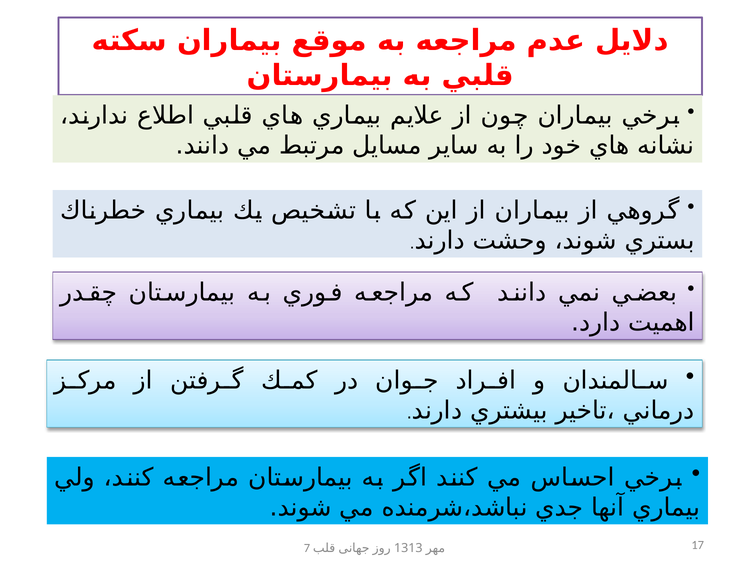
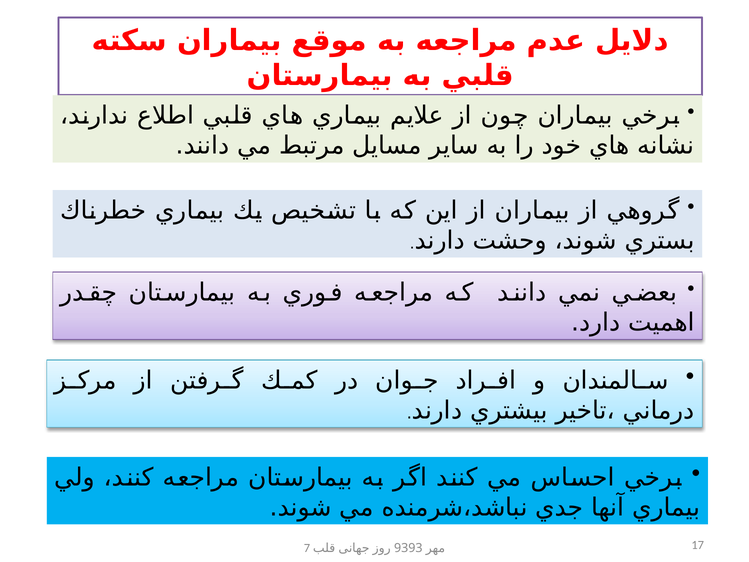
1313: 1313 -> 9393
